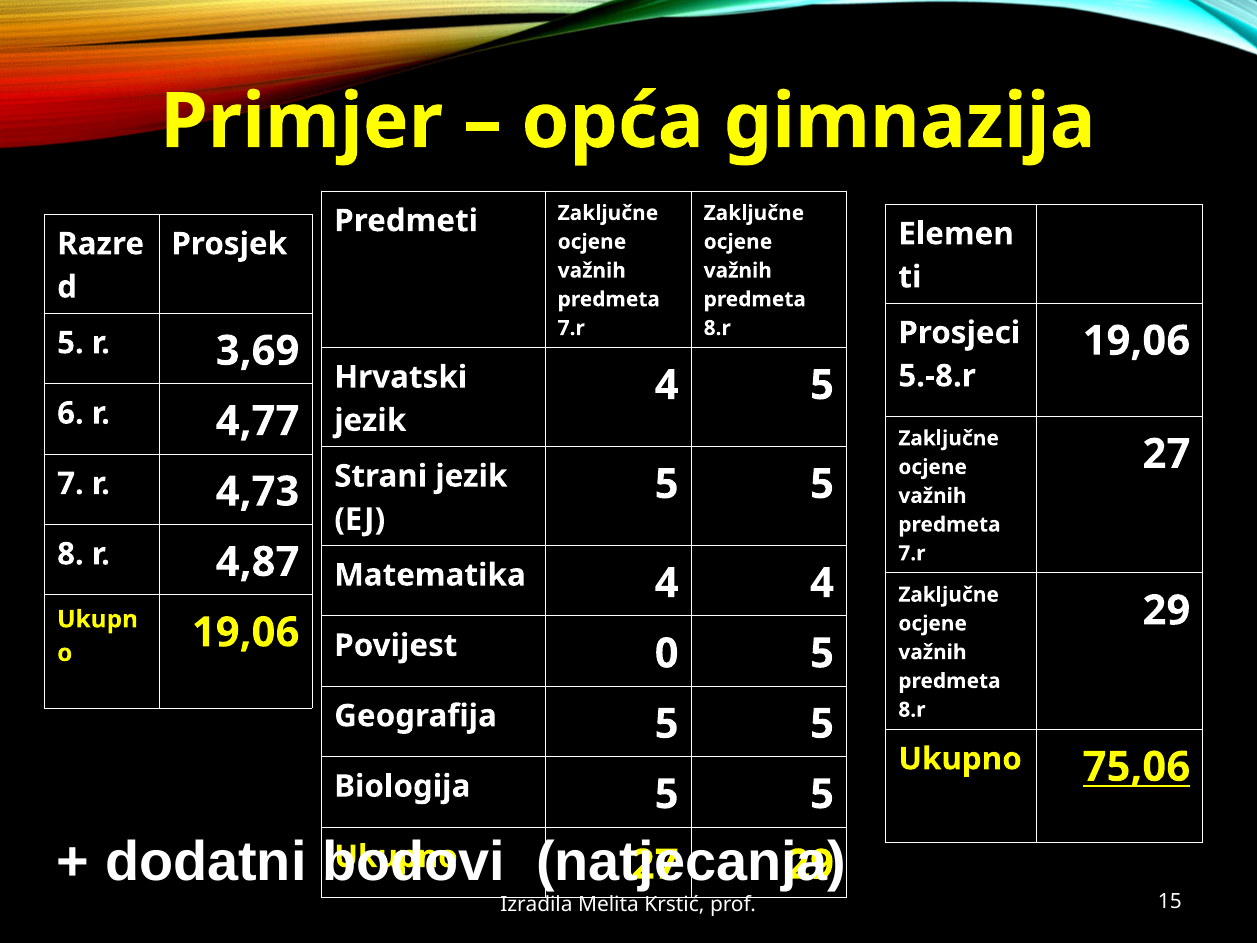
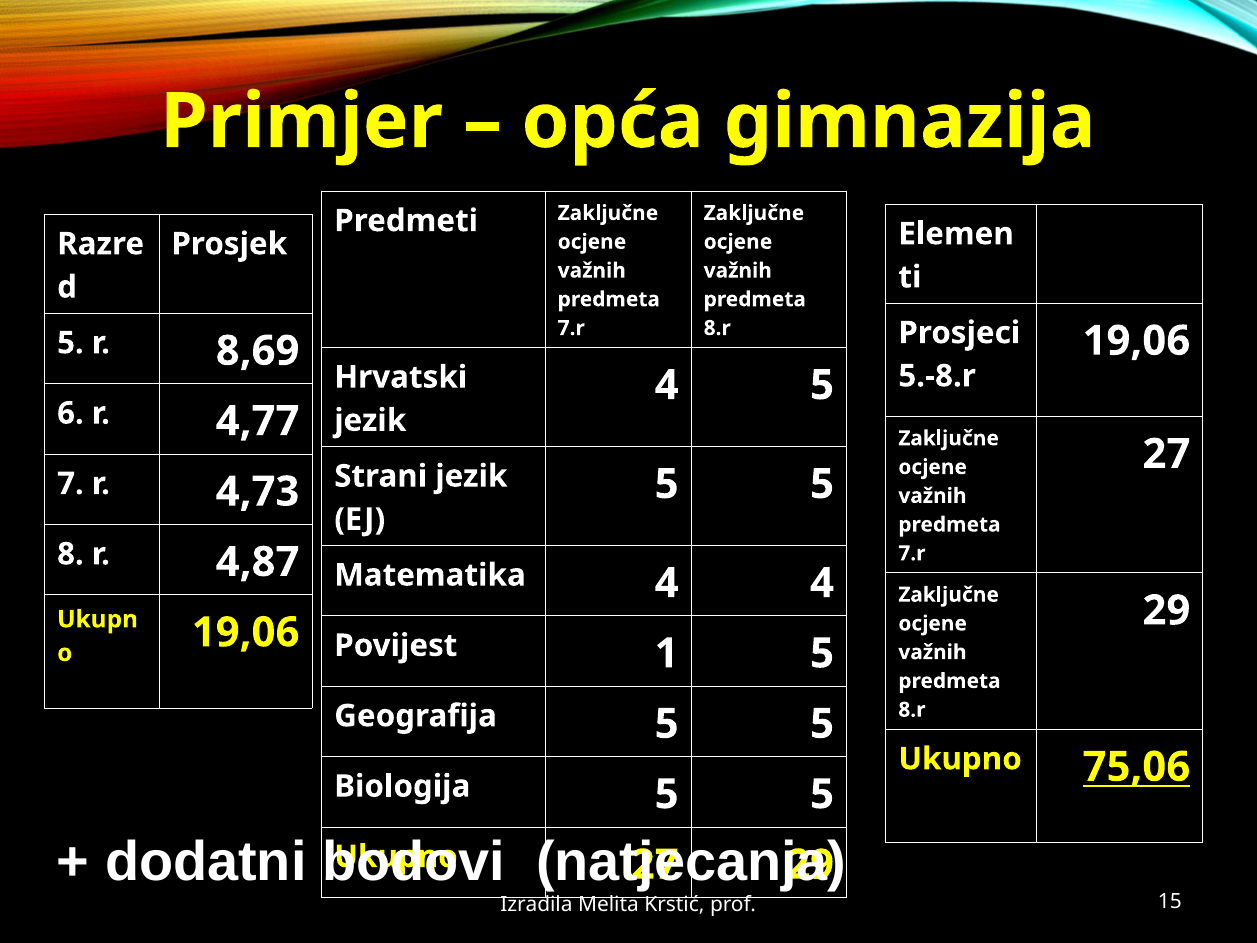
3,69: 3,69 -> 8,69
0: 0 -> 1
